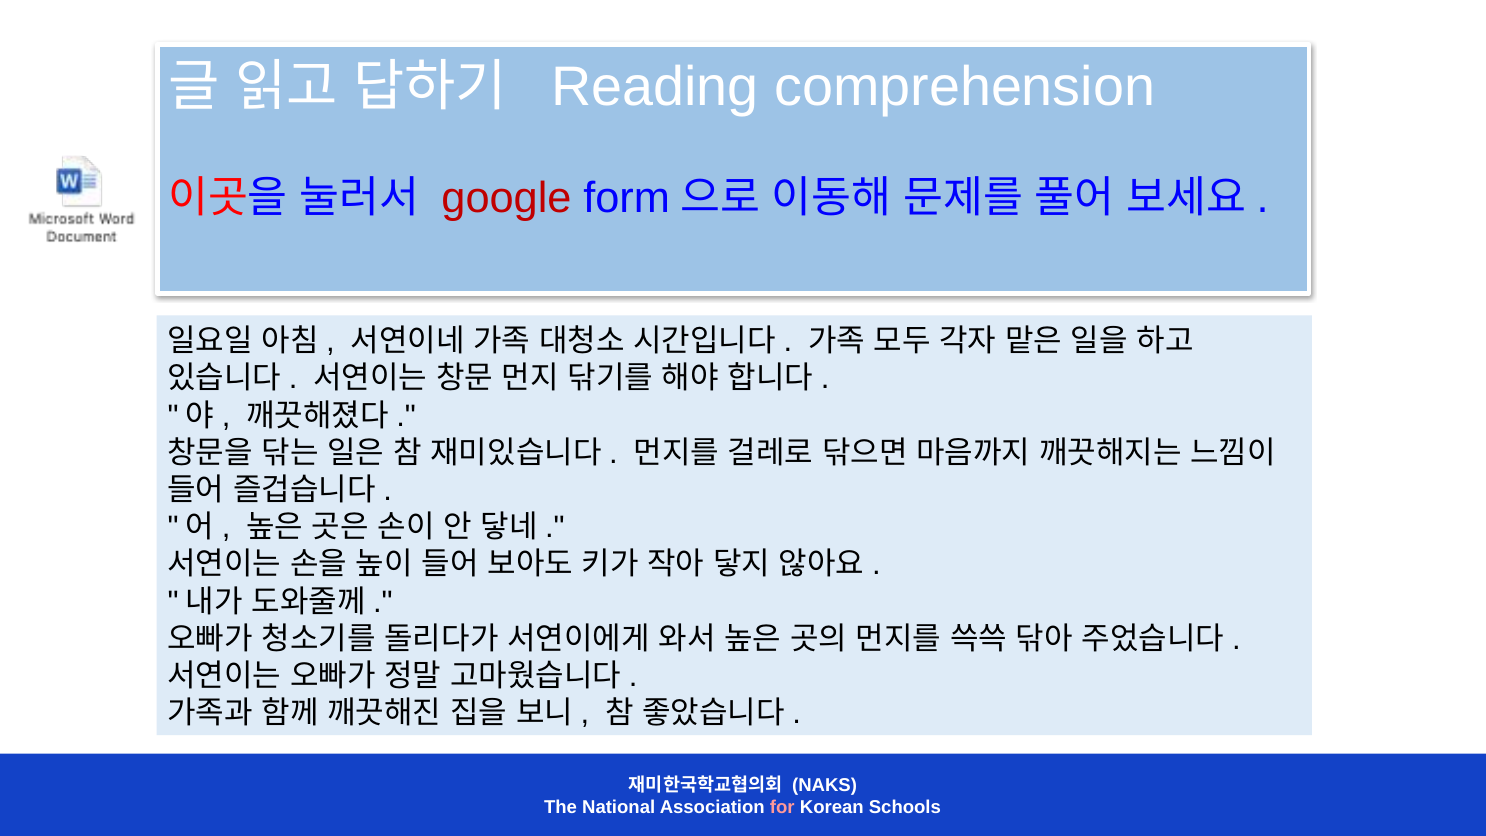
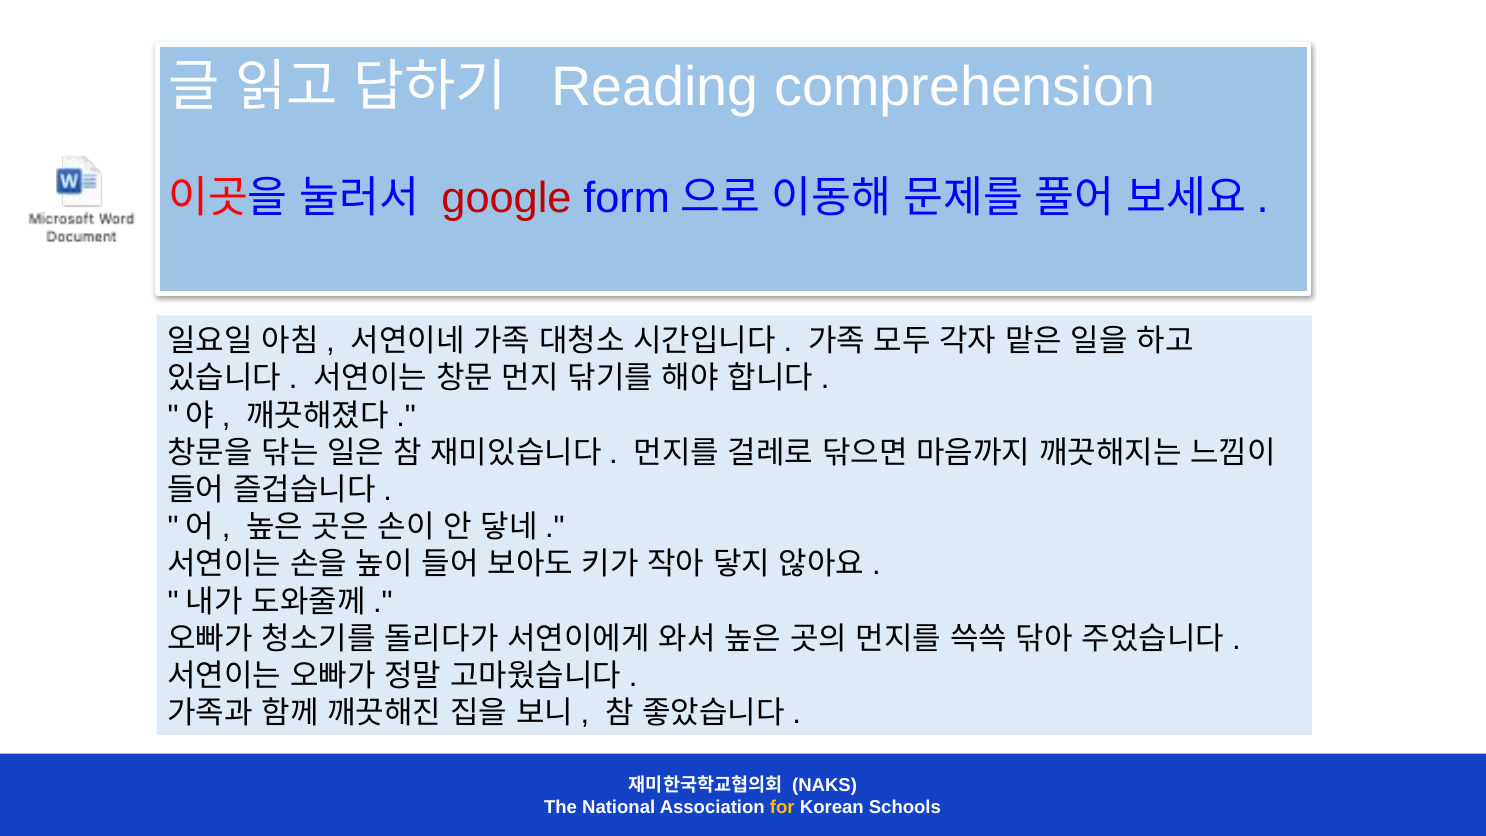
for colour: pink -> yellow
